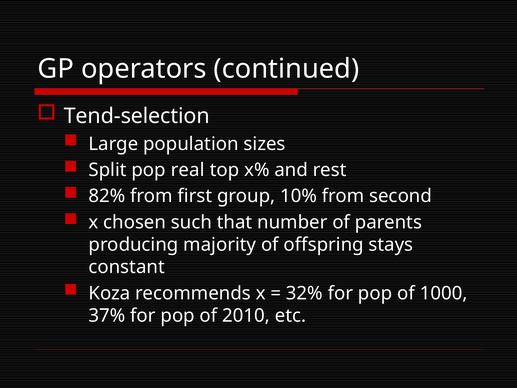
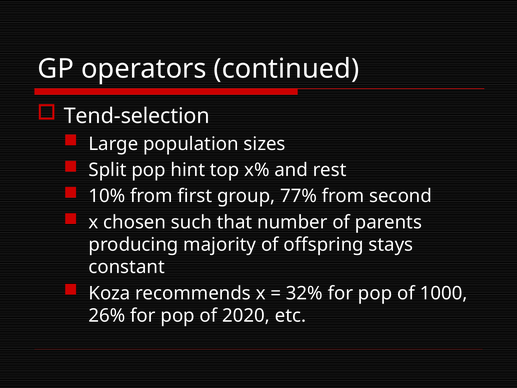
real: real -> hint
82%: 82% -> 10%
10%: 10% -> 77%
37%: 37% -> 26%
2010: 2010 -> 2020
